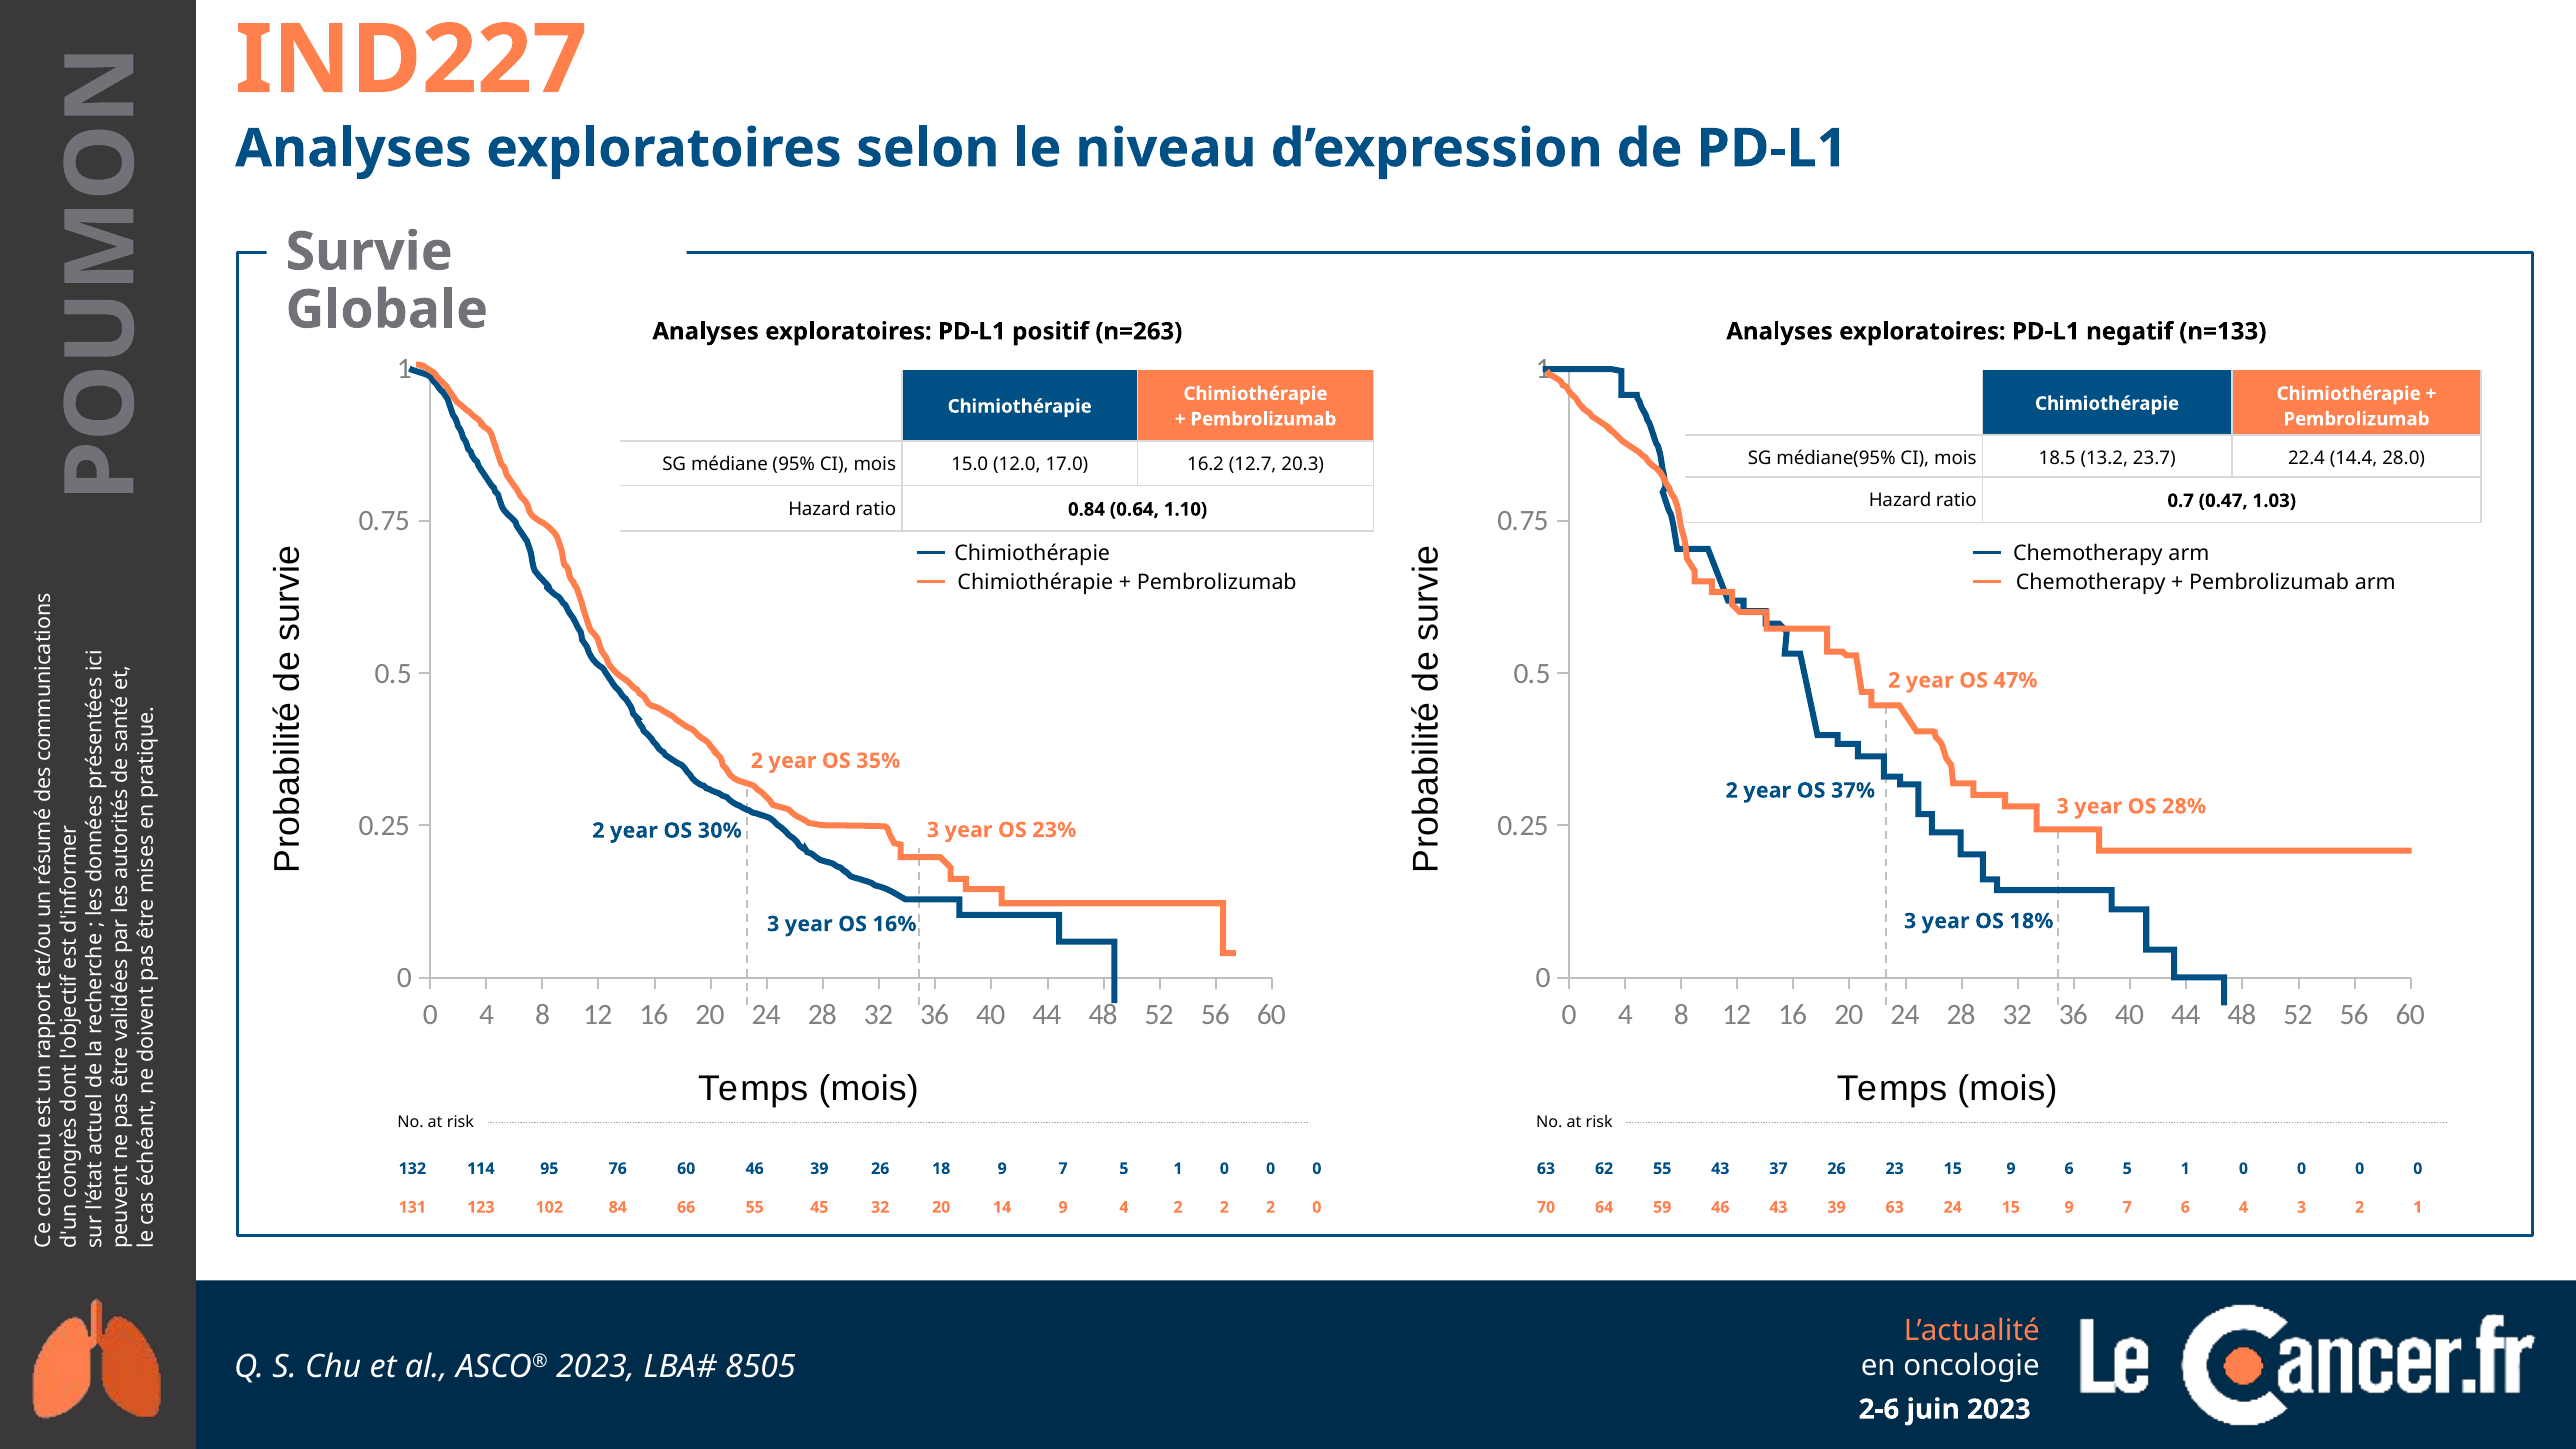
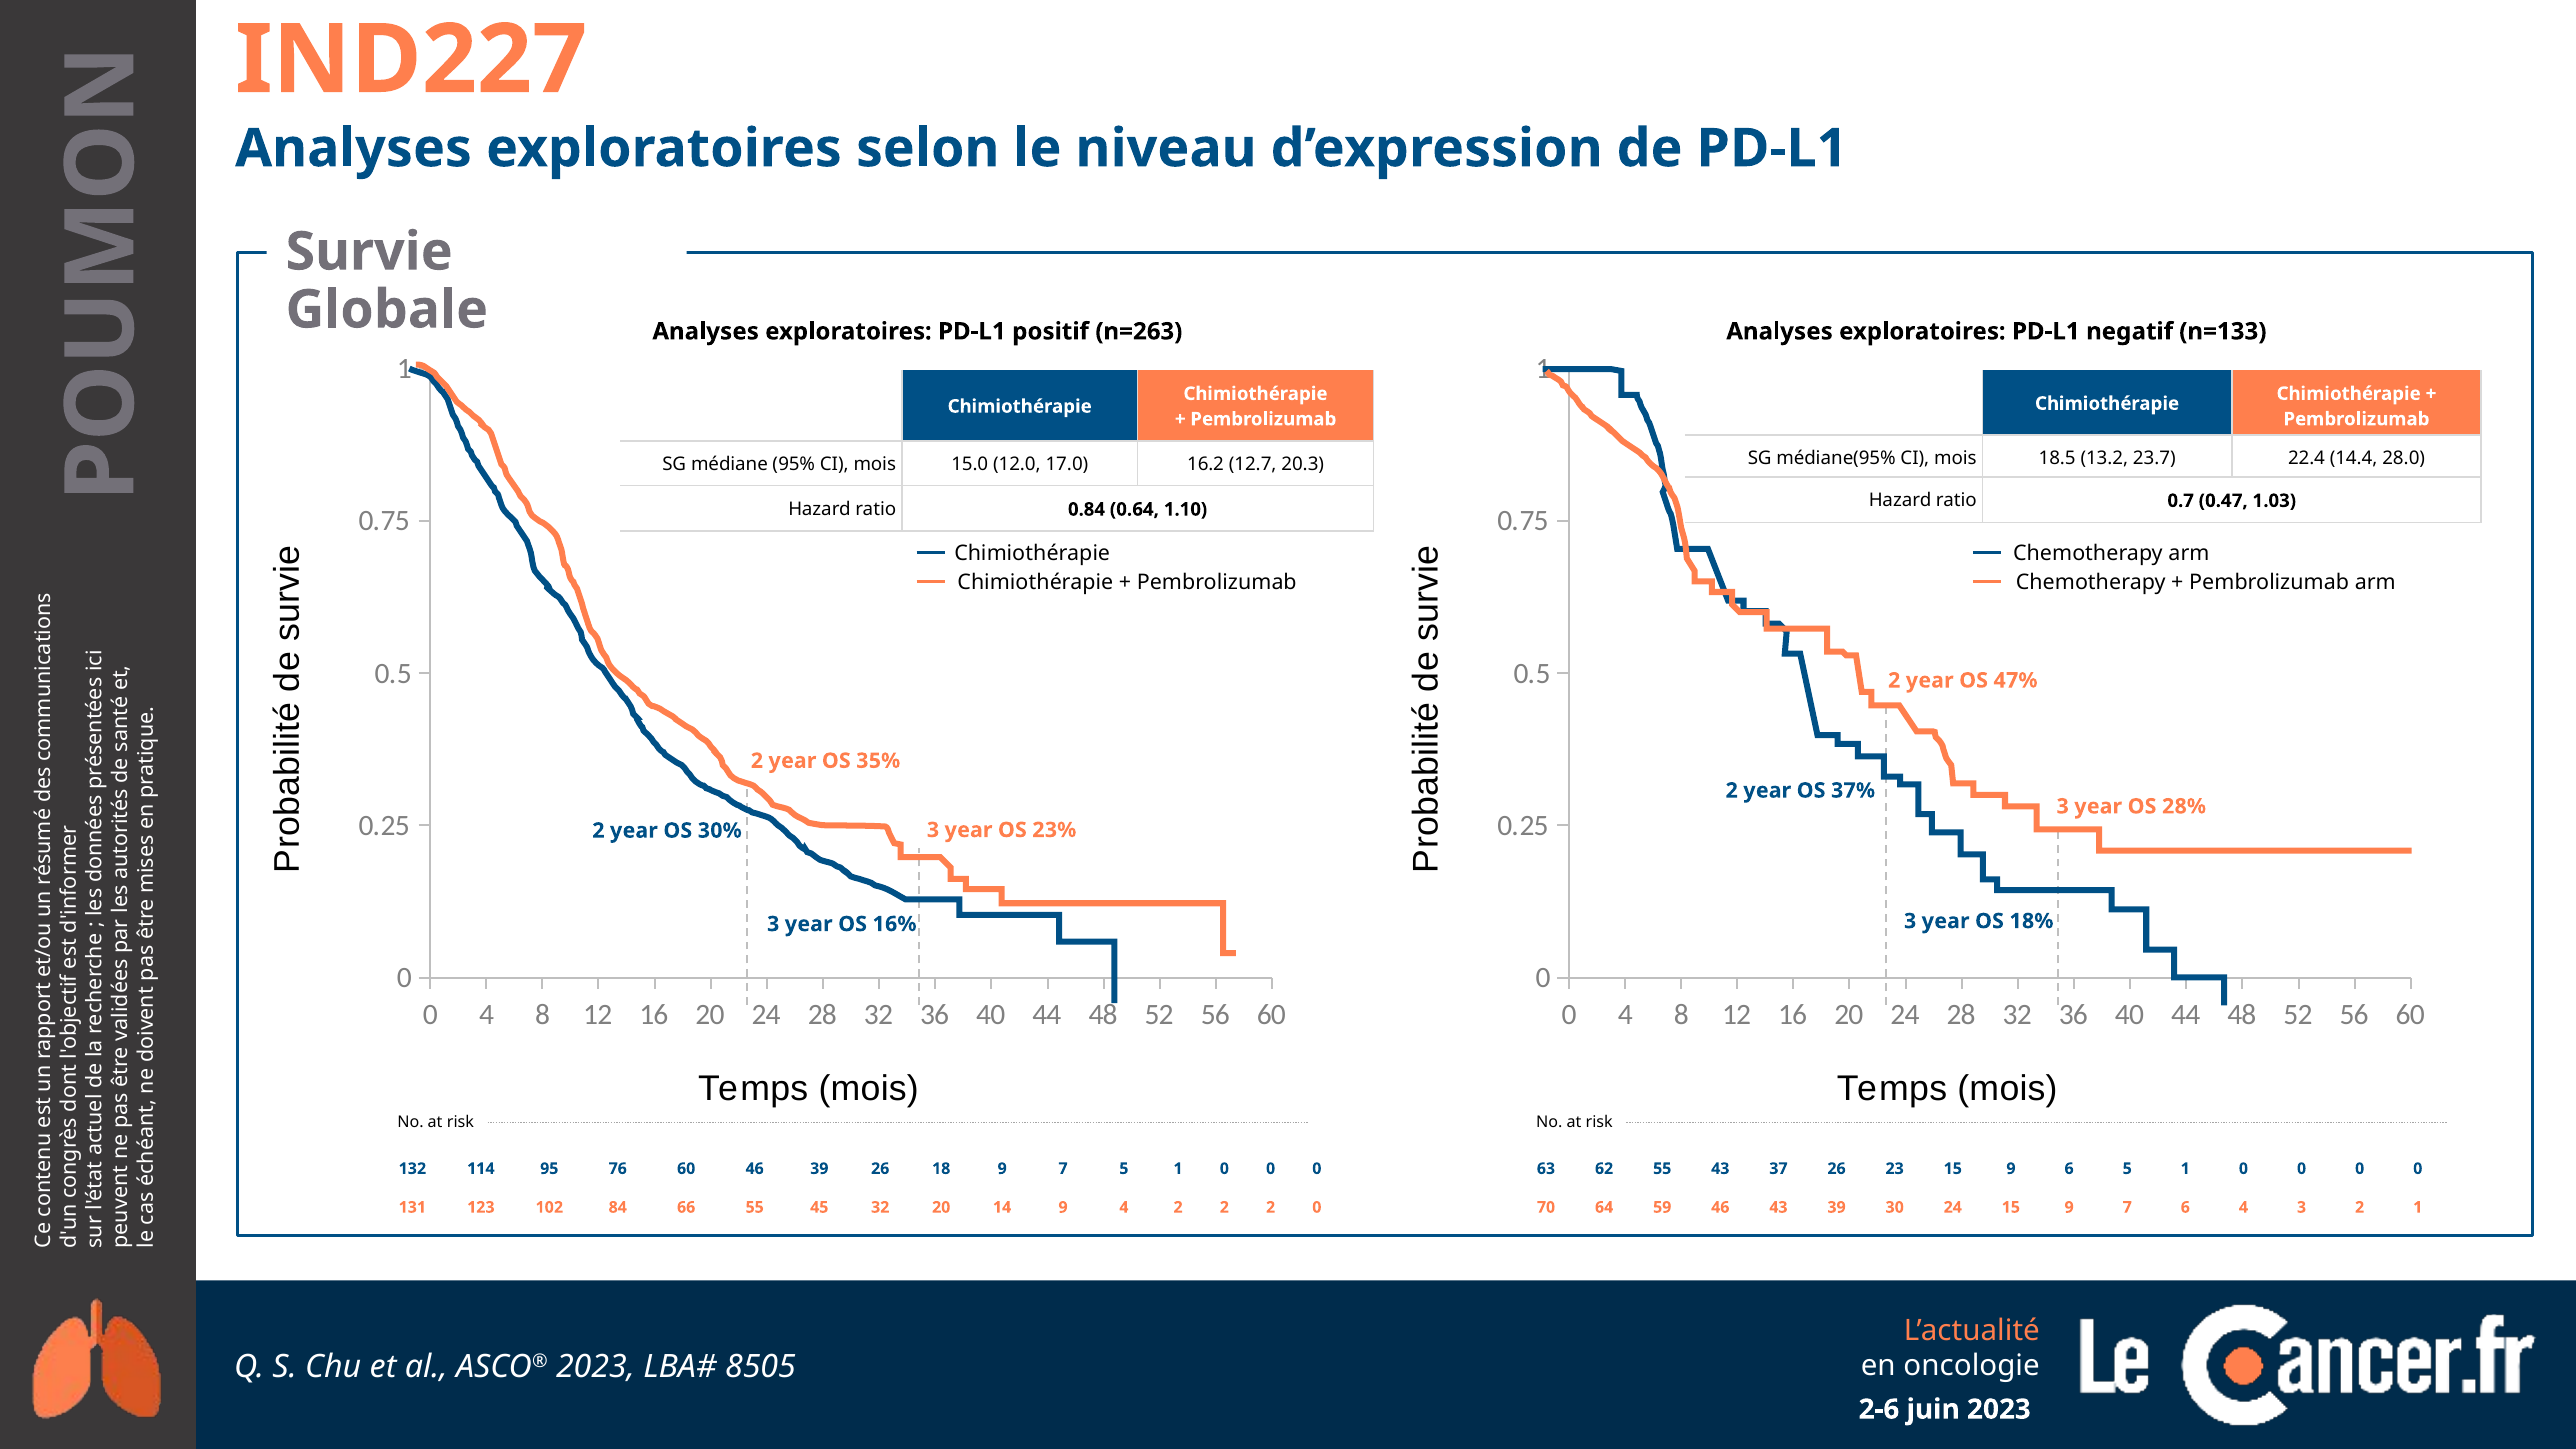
39 63: 63 -> 30
